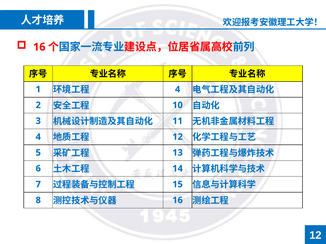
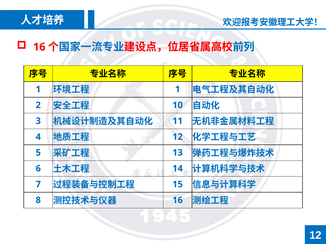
4 at (178, 89): 4 -> 1
